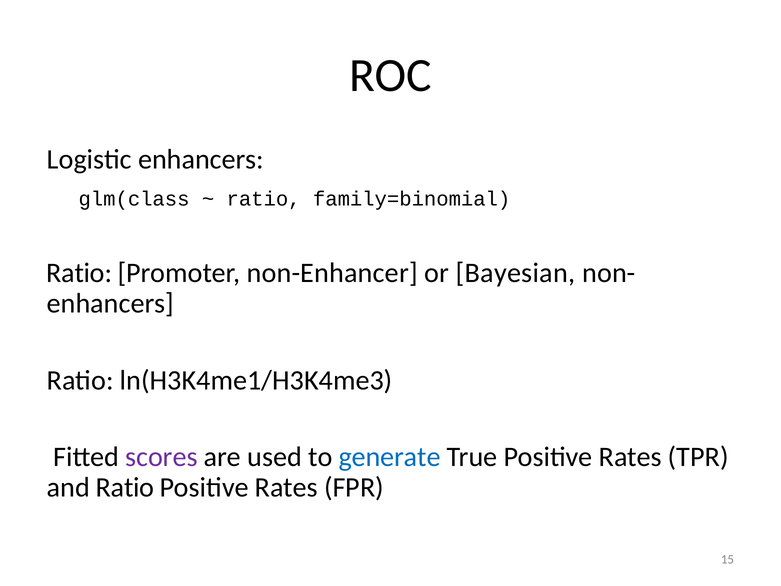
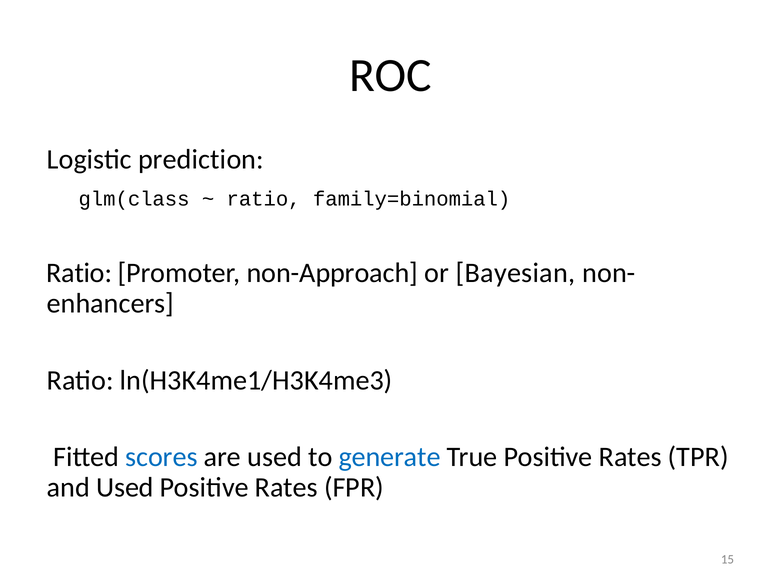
Logistic enhancers: enhancers -> prediction
non-Enhancer: non-Enhancer -> non-Approach
scores colour: purple -> blue
and Ratio: Ratio -> Used
